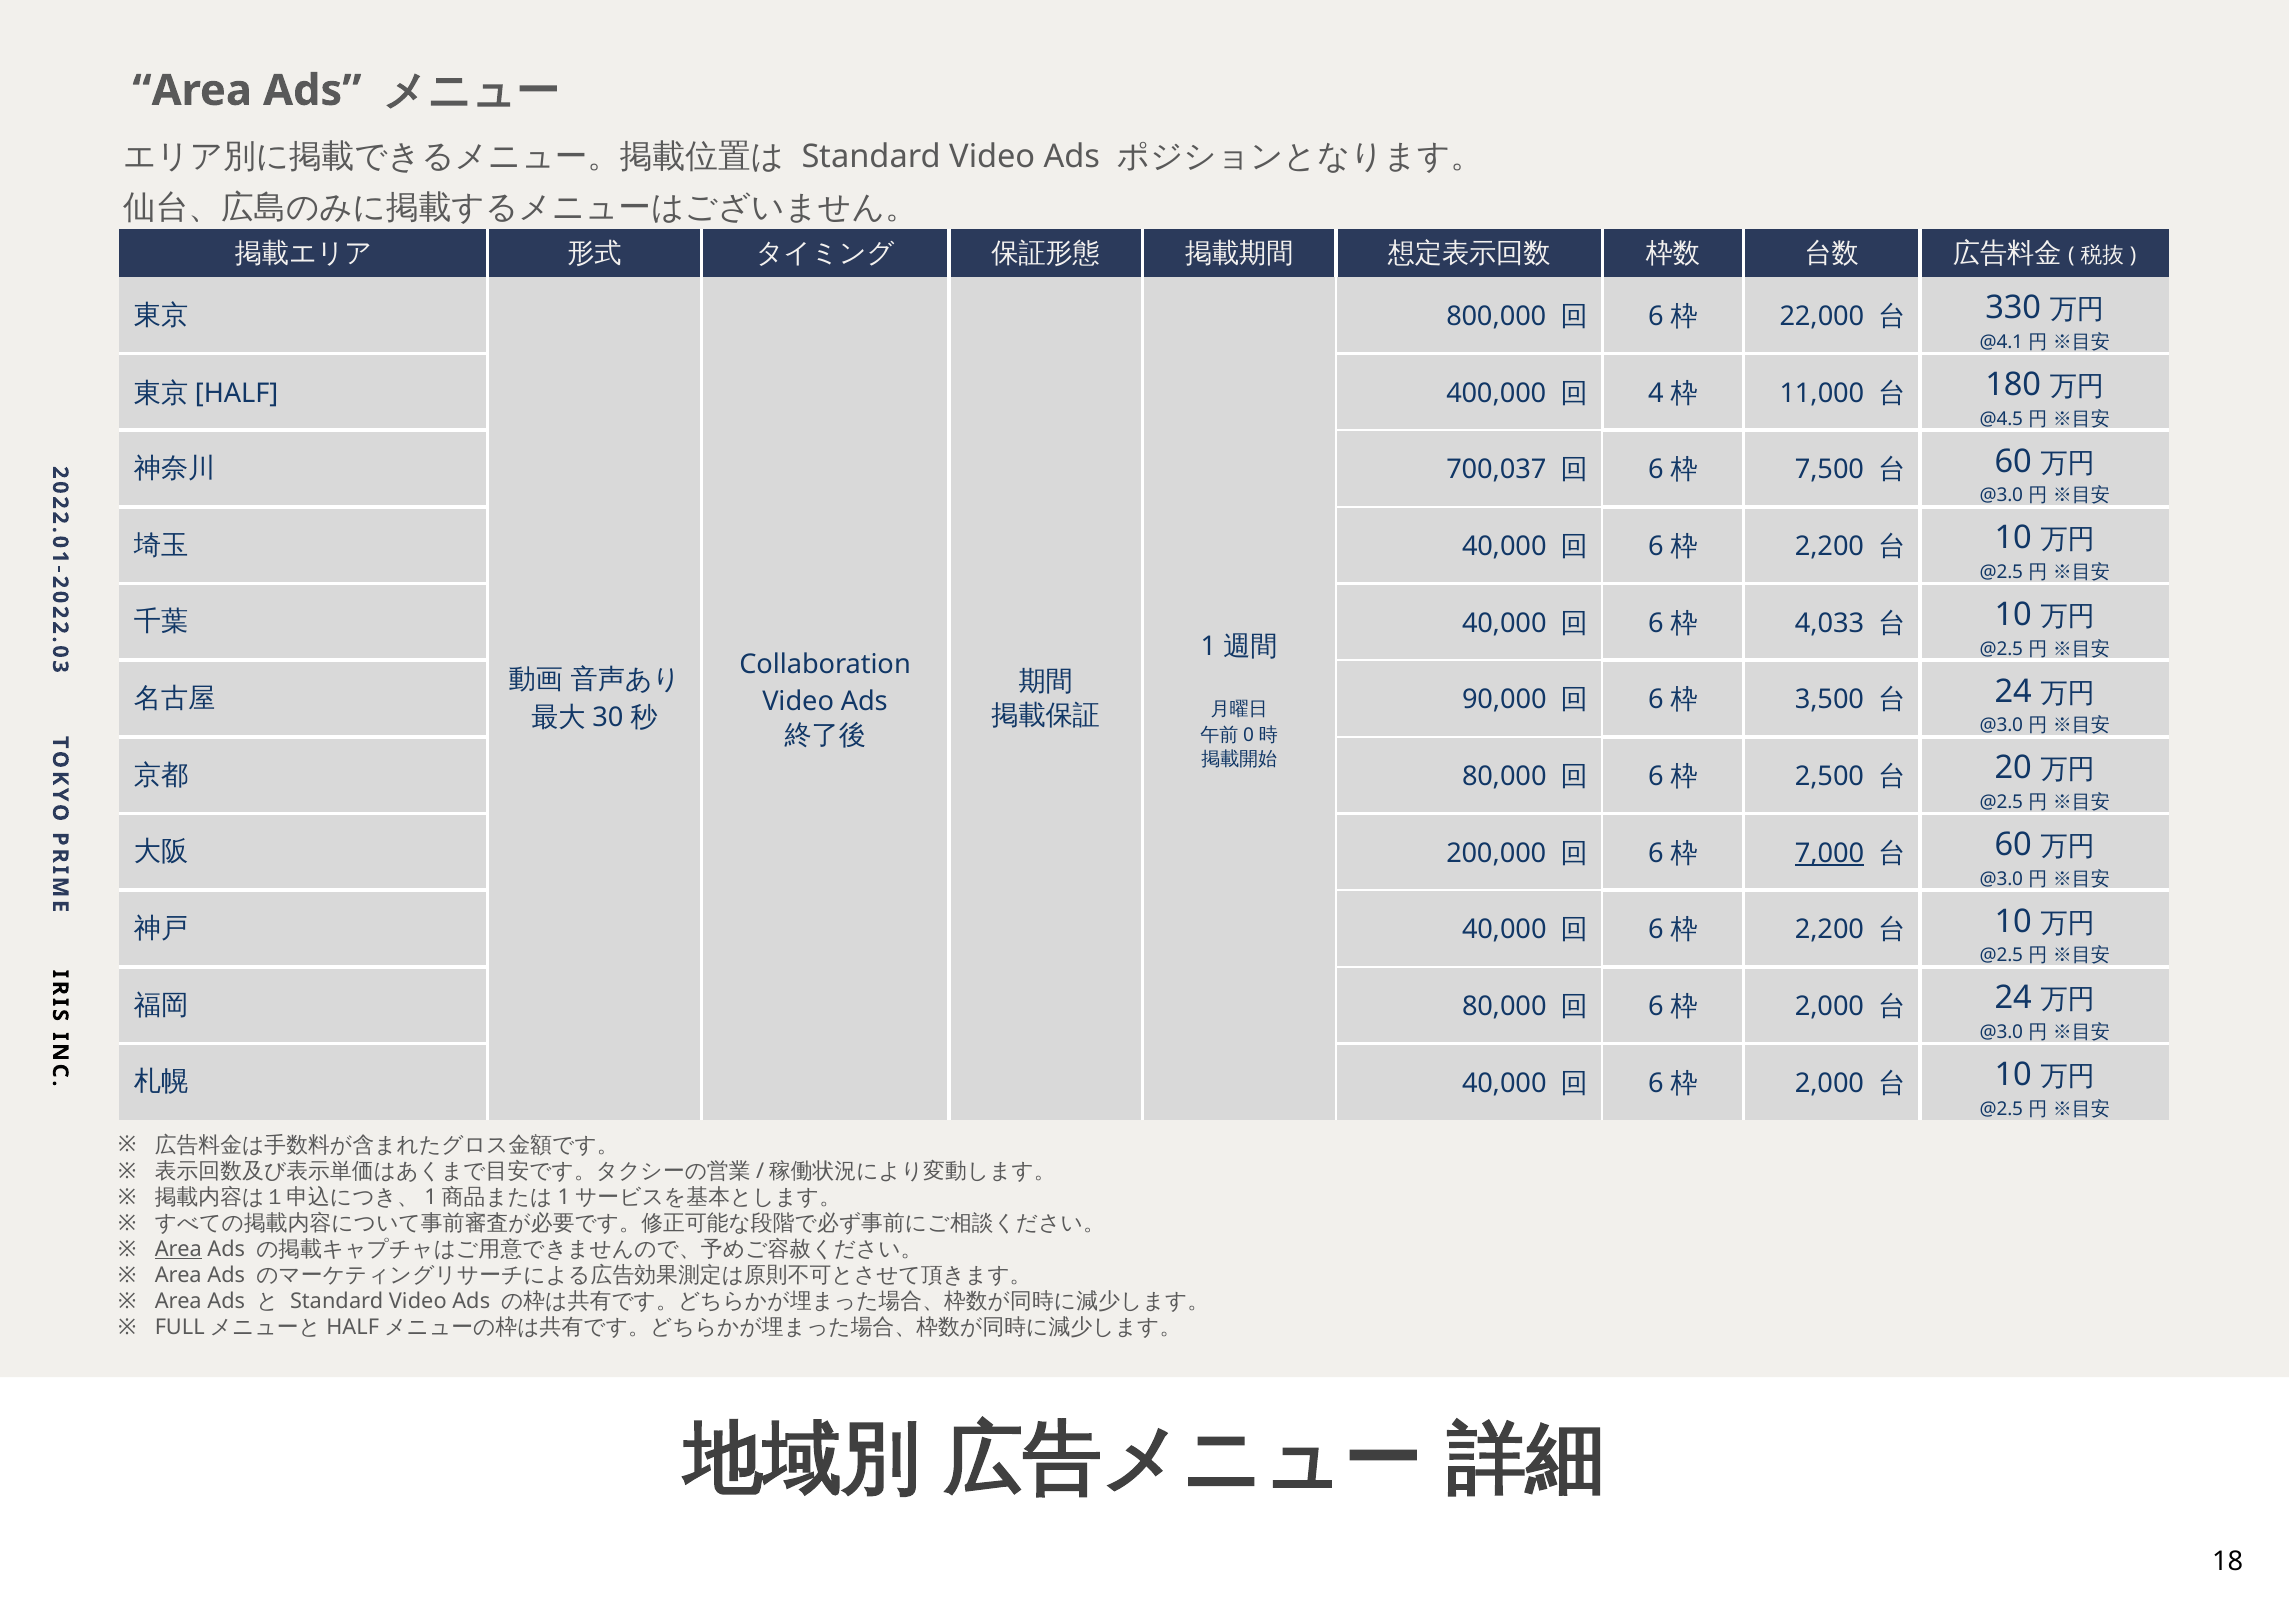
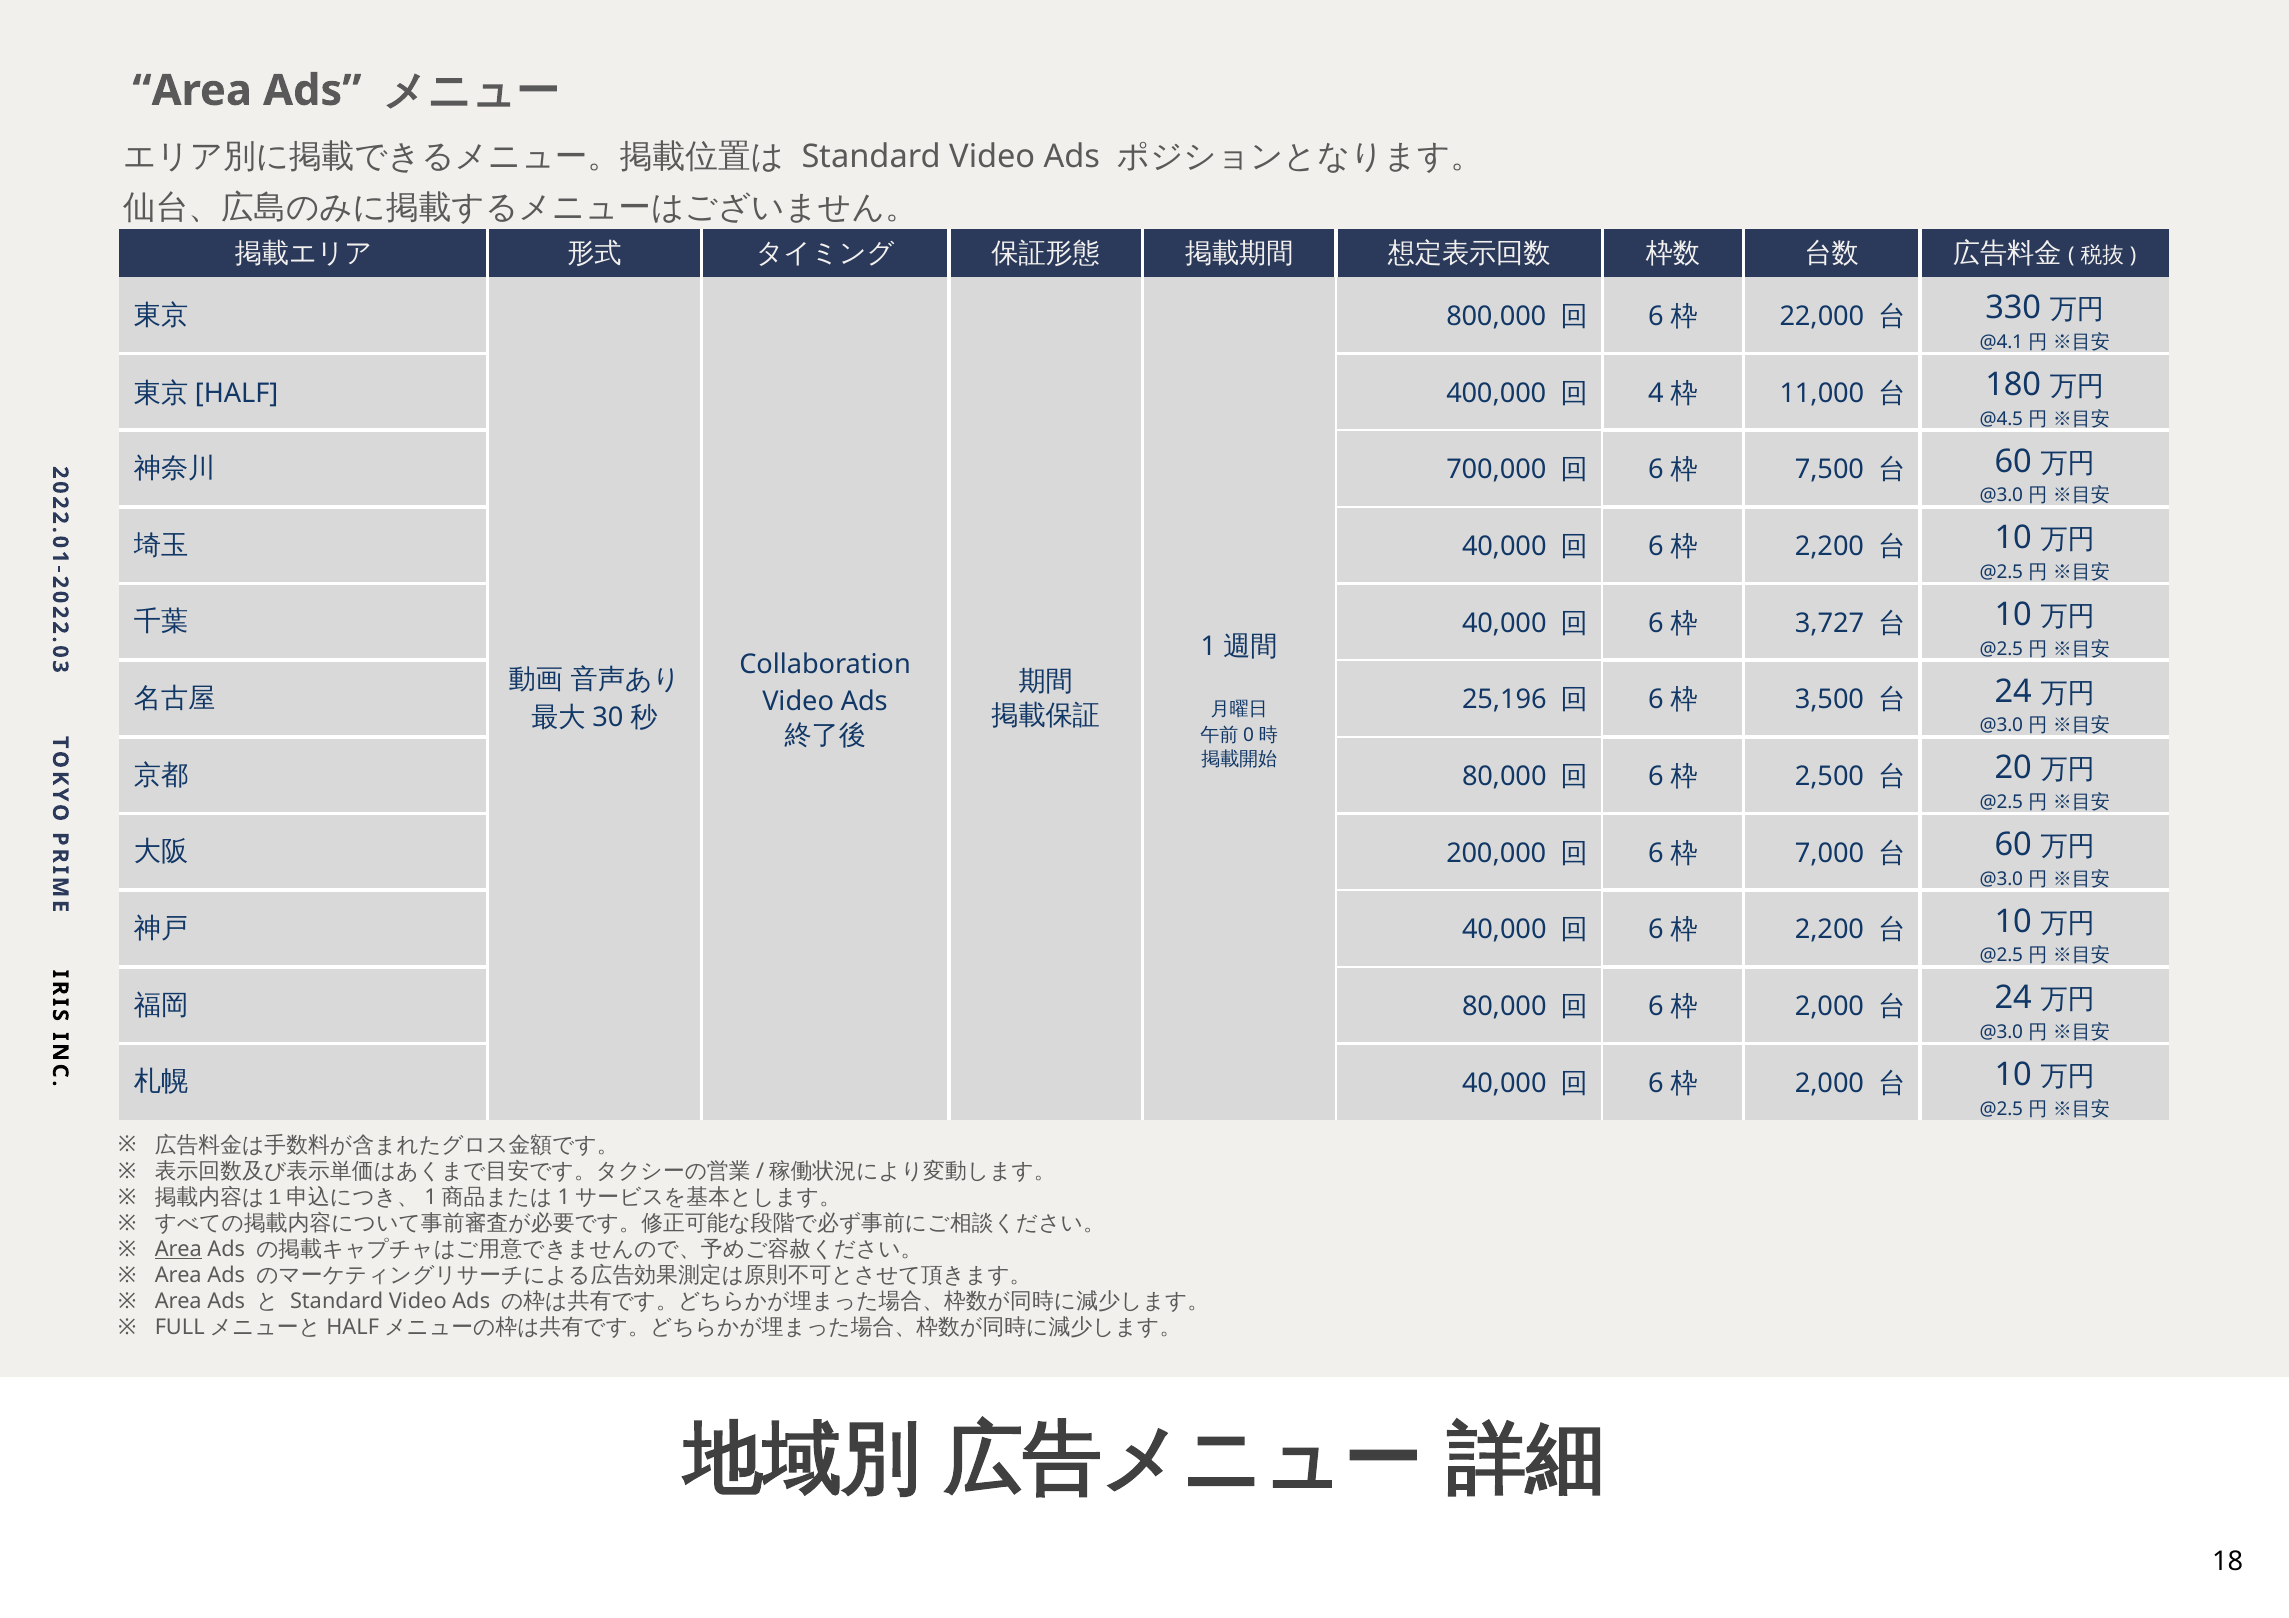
700,037: 700,037 -> 700,000
4,033: 4,033 -> 3,727
90,000: 90,000 -> 25,196
7,000 underline: present -> none
